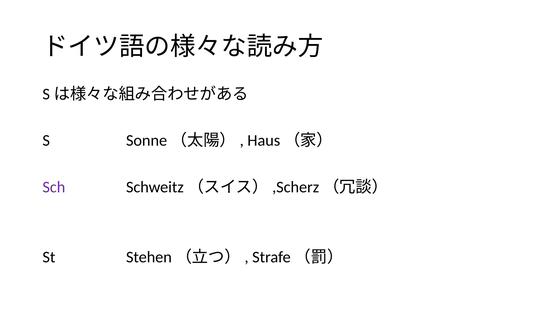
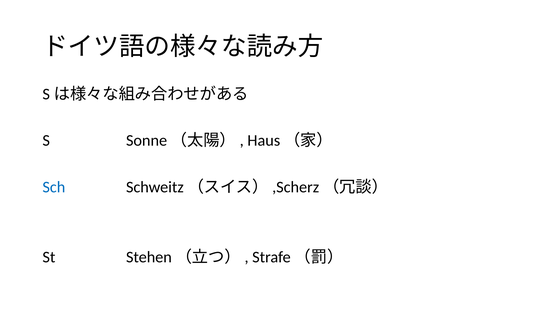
Sch colour: purple -> blue
